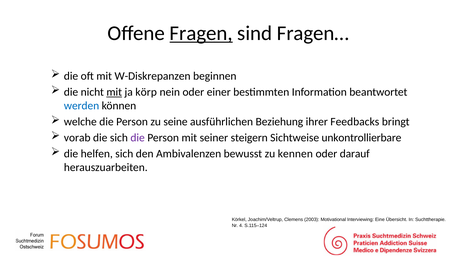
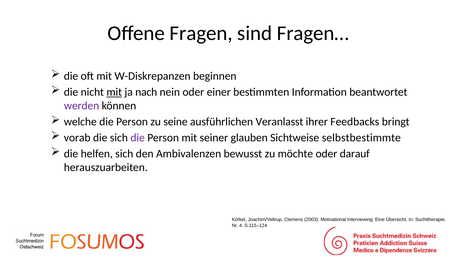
Fragen underline: present -> none
körp: körp -> nach
werden colour: blue -> purple
Beziehung: Beziehung -> Veranlasst
steigern: steigern -> glauben
unkontrollierbare: unkontrollierbare -> selbstbestimmte
kennen: kennen -> möchte
